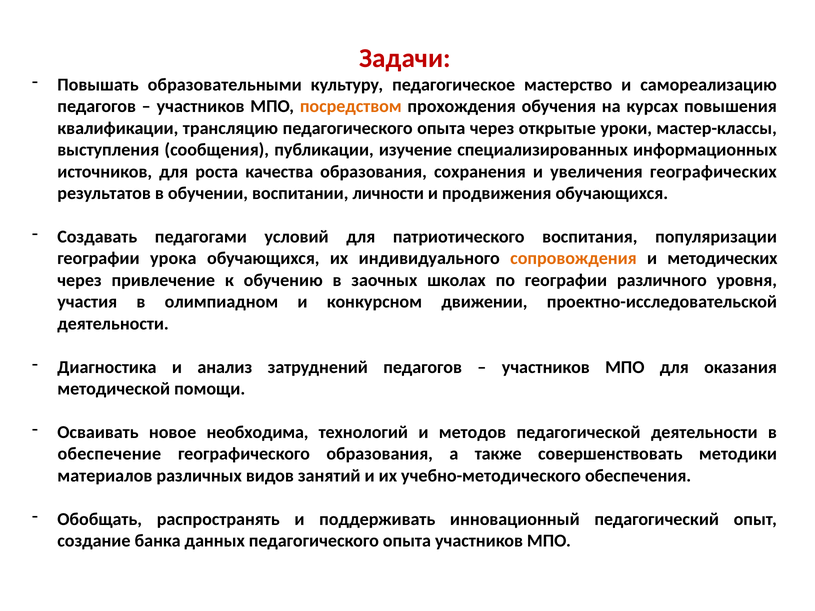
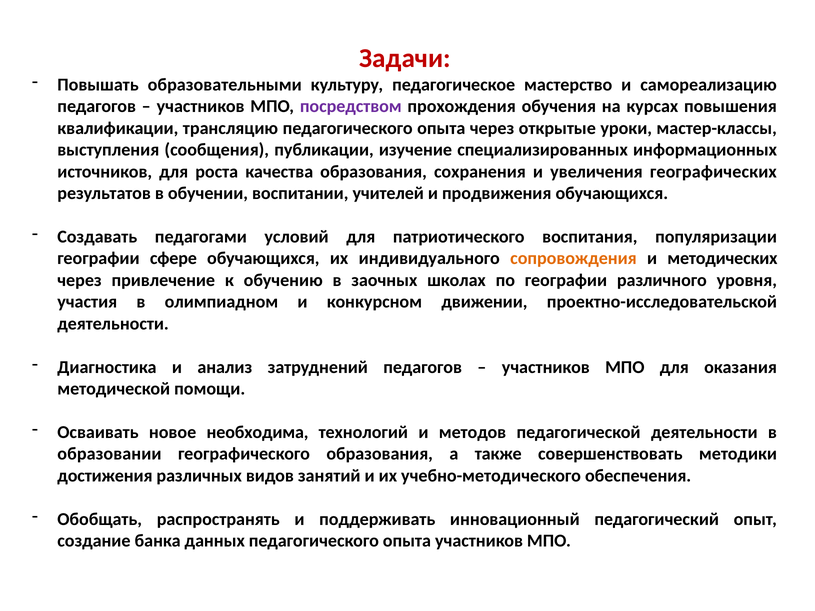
посредством colour: orange -> purple
личности: личности -> учителей
урока: урока -> сфере
обеспечение: обеспечение -> образовании
материалов: материалов -> достижения
